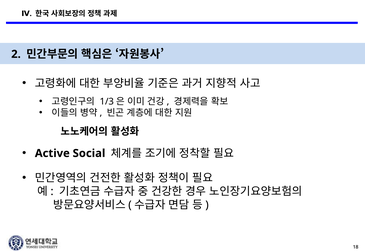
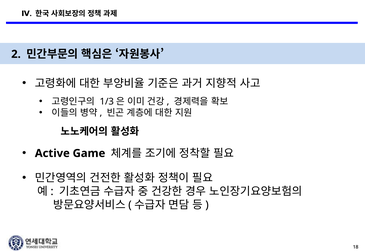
Social: Social -> Game
